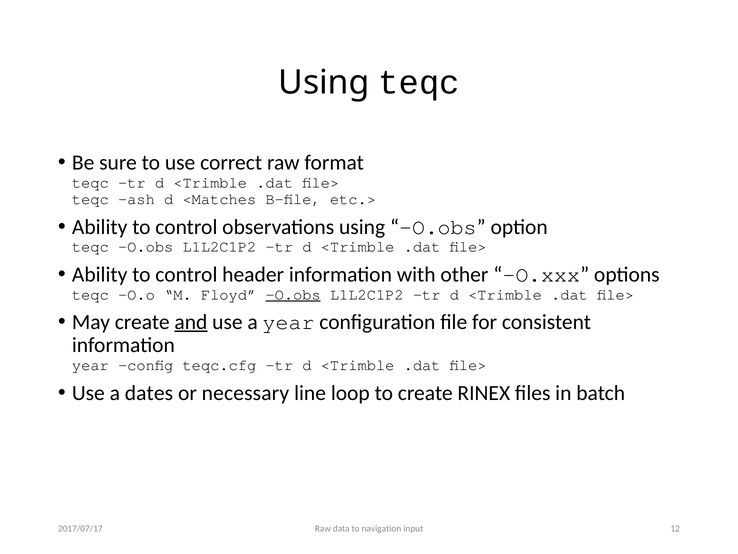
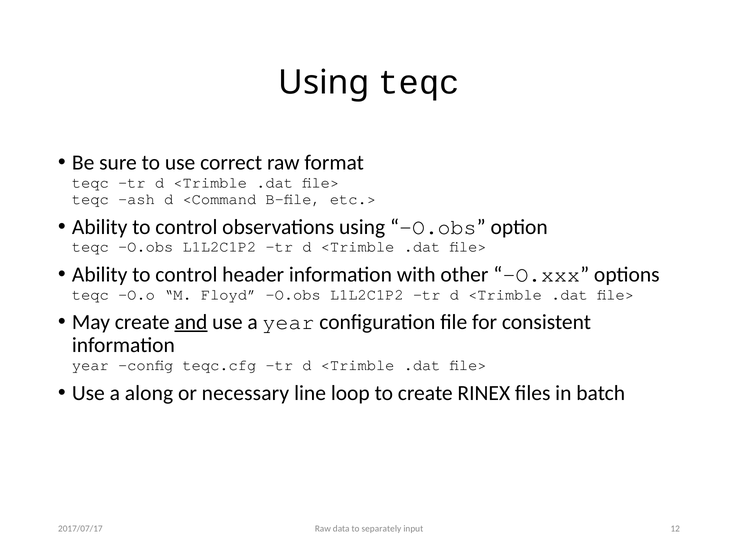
<Matches: <Matches -> <Command
O.obs at (293, 294) underline: present -> none
dates: dates -> along
navigation: navigation -> separately
